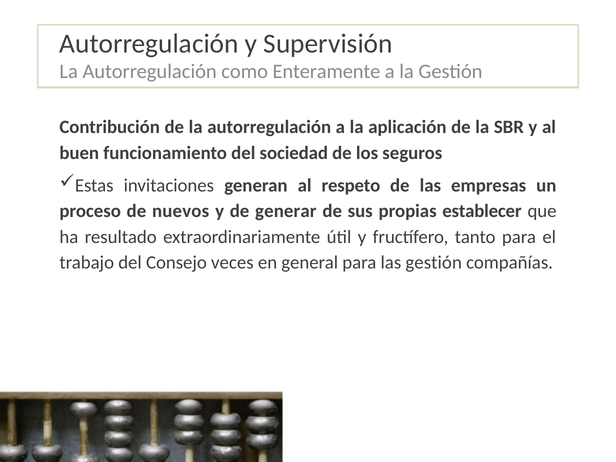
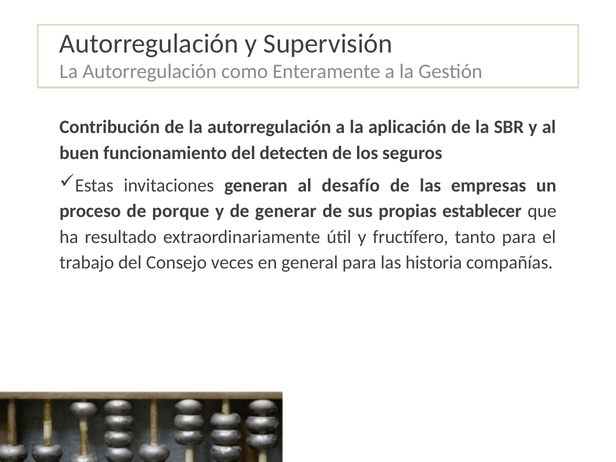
sociedad: sociedad -> detecten
respeto: respeto -> desafío
nuevos: nuevos -> porque
las gestión: gestión -> historia
